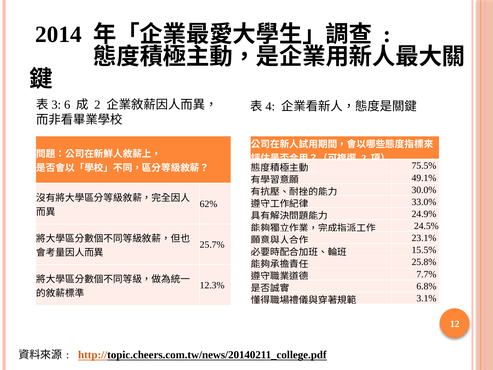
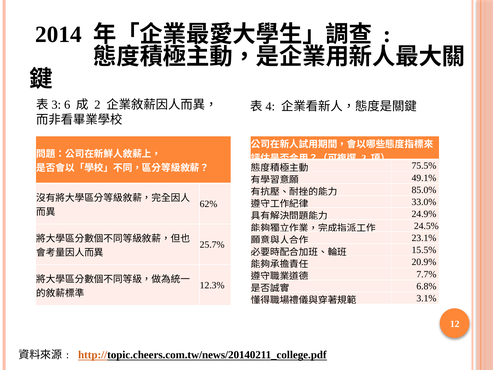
30.0%: 30.0% -> 85.0%
25.8%: 25.8% -> 20.9%
